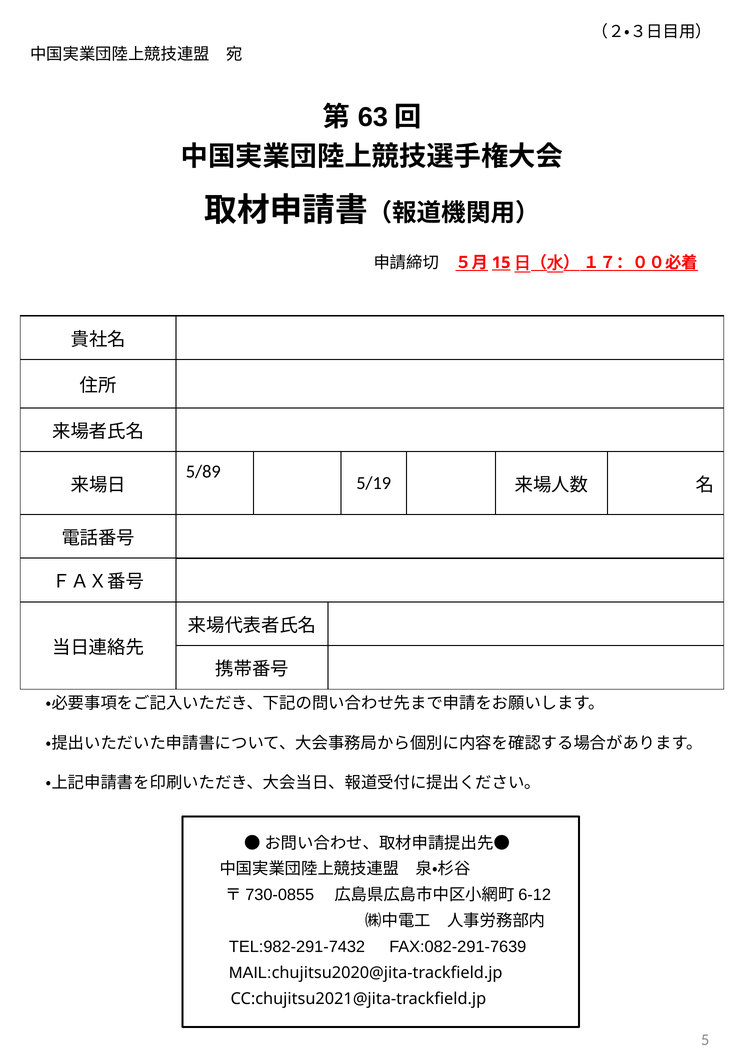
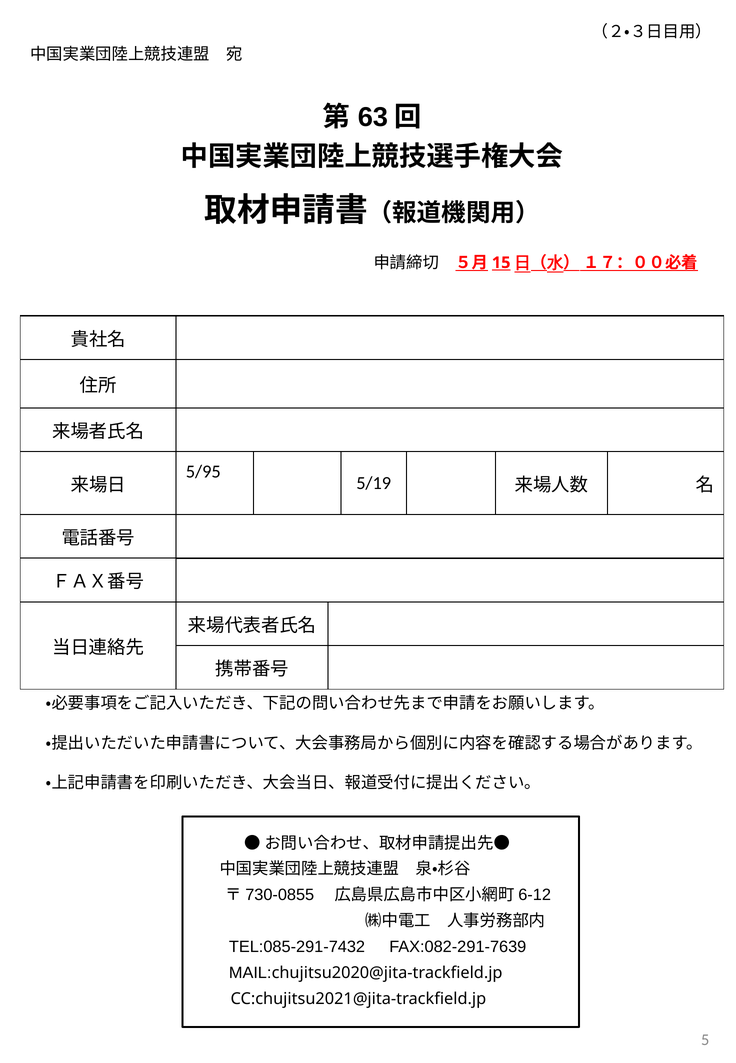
5/89: 5/89 -> 5/95
TEL:982-291-7432: TEL:982-291-7432 -> TEL:085-291-7432
